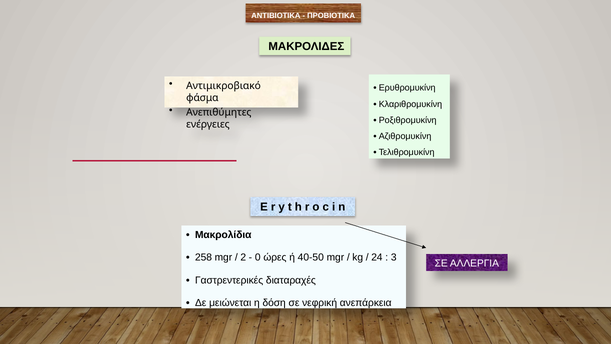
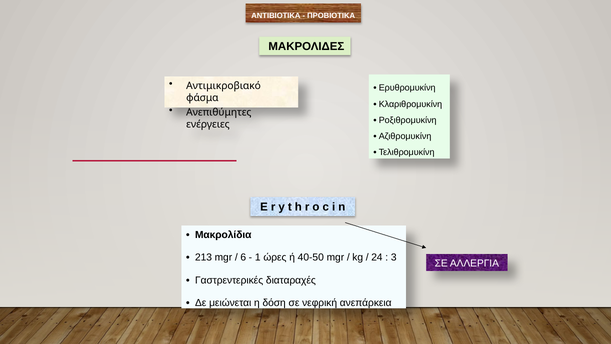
258: 258 -> 213
2: 2 -> 6
0: 0 -> 1
